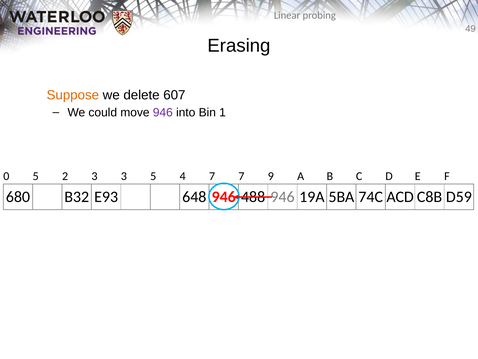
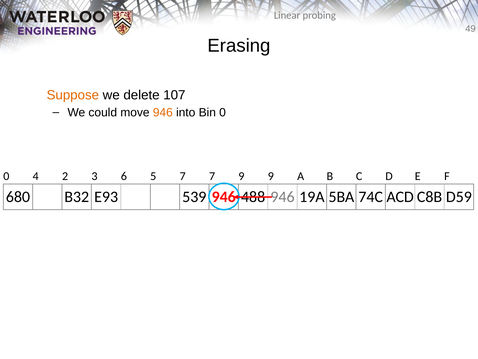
607: 607 -> 107
946 at (163, 112) colour: purple -> orange
Bin 1: 1 -> 0
0 5: 5 -> 4
3 3: 3 -> 6
5 4: 4 -> 7
7 7: 7 -> 9
648: 648 -> 539
